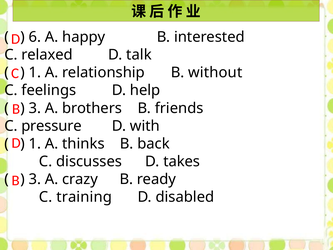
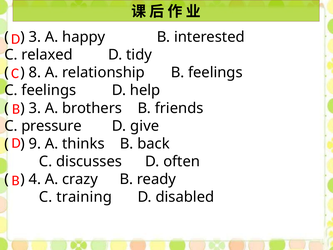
6 at (35, 37): 6 -> 3
talk: talk -> tidy
1 at (35, 73): 1 -> 8
B without: without -> feelings
with: with -> give
1 at (35, 144): 1 -> 9
takes: takes -> often
3 at (35, 179): 3 -> 4
